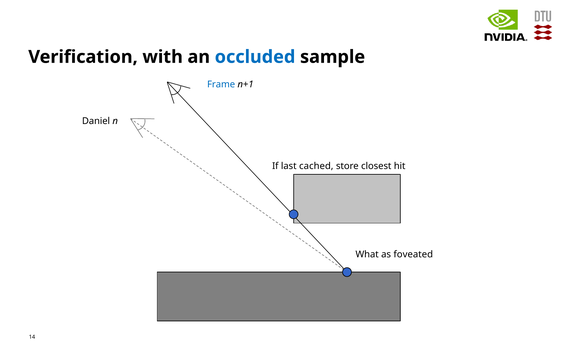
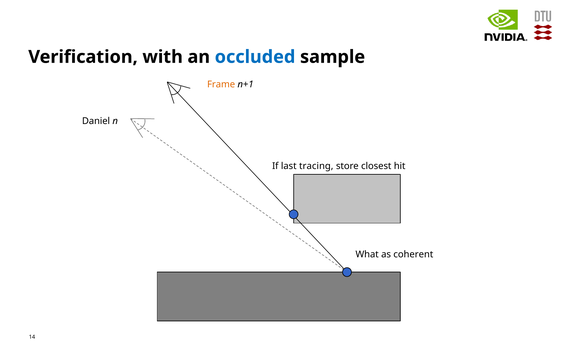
Frame colour: blue -> orange
cached: cached -> tracing
foveated: foveated -> coherent
